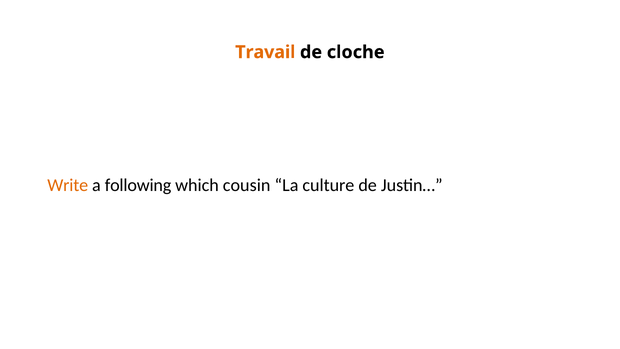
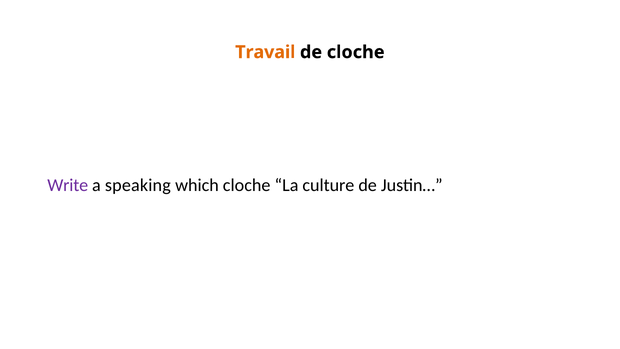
Write colour: orange -> purple
following: following -> speaking
which cousin: cousin -> cloche
